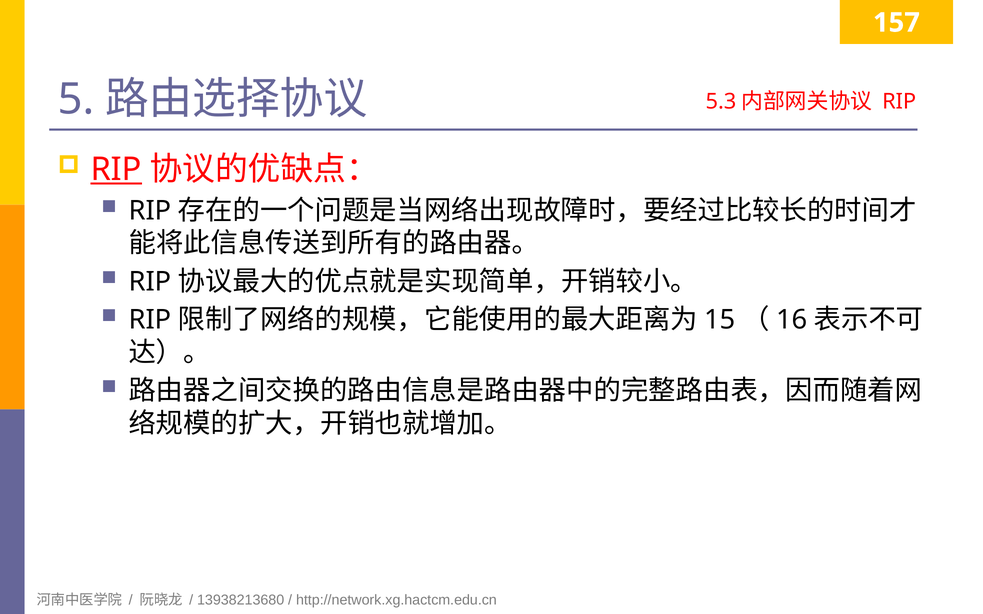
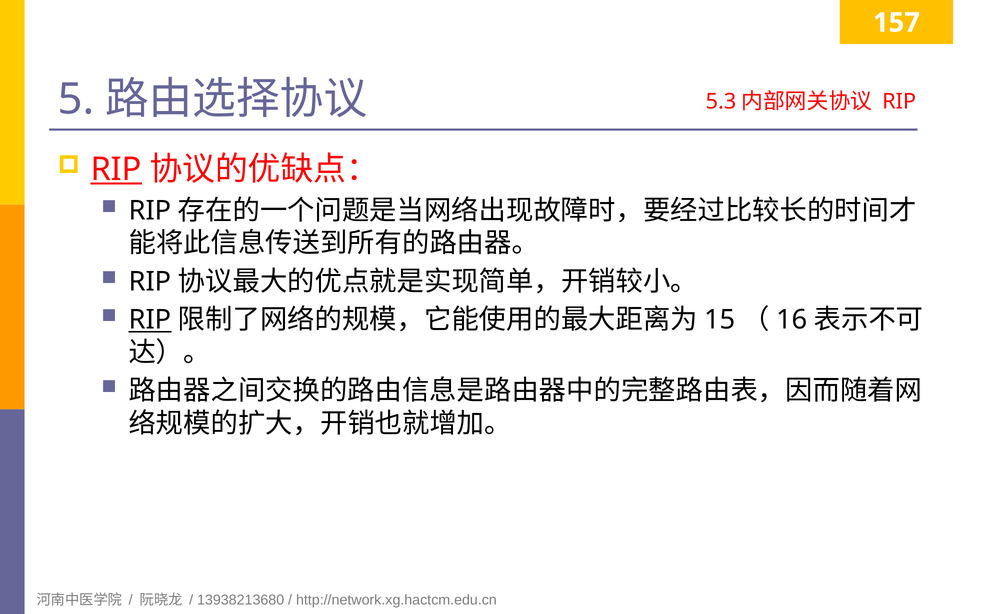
RIP at (150, 320) underline: none -> present
